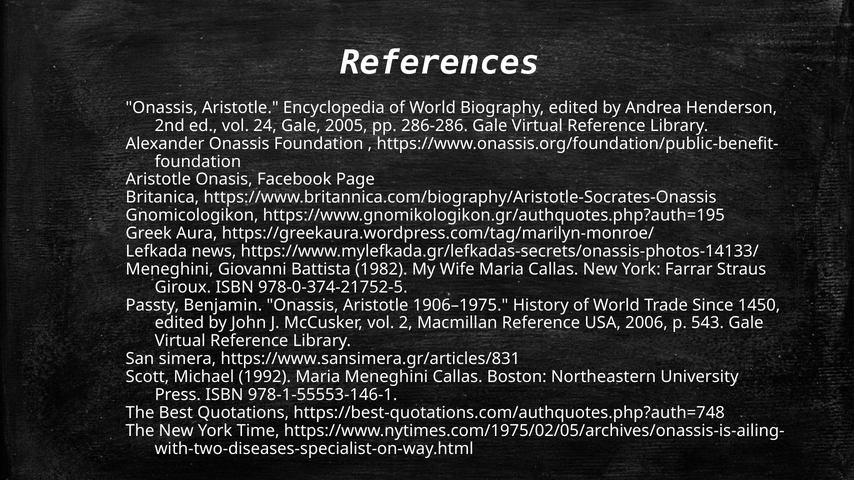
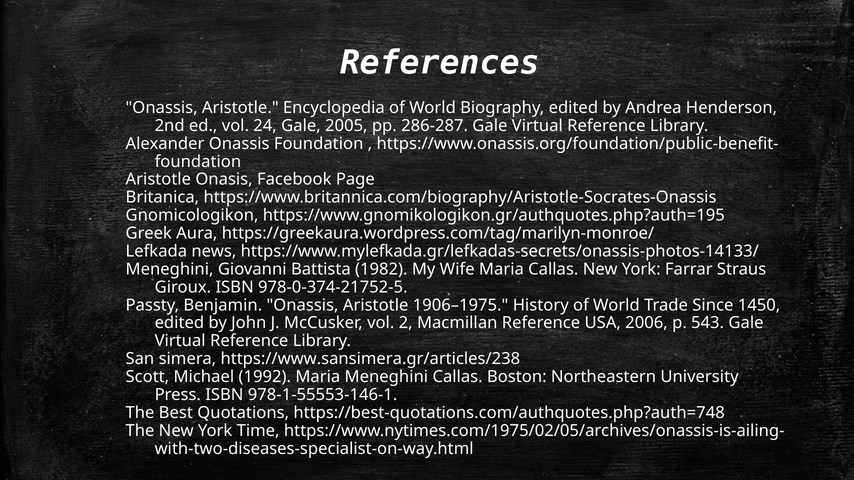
286-286: 286-286 -> 286-287
https://www.sansimera.gr/articles/831: https://www.sansimera.gr/articles/831 -> https://www.sansimera.gr/articles/238
